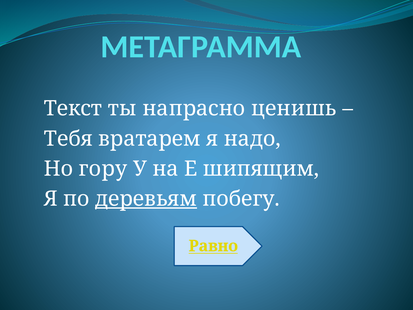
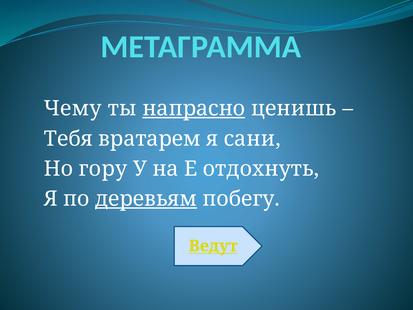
Текст: Текст -> Чему
напрасно underline: none -> present
надо: надо -> сани
шипящим: шипящим -> отдохнуть
Равно: Равно -> Ведут
